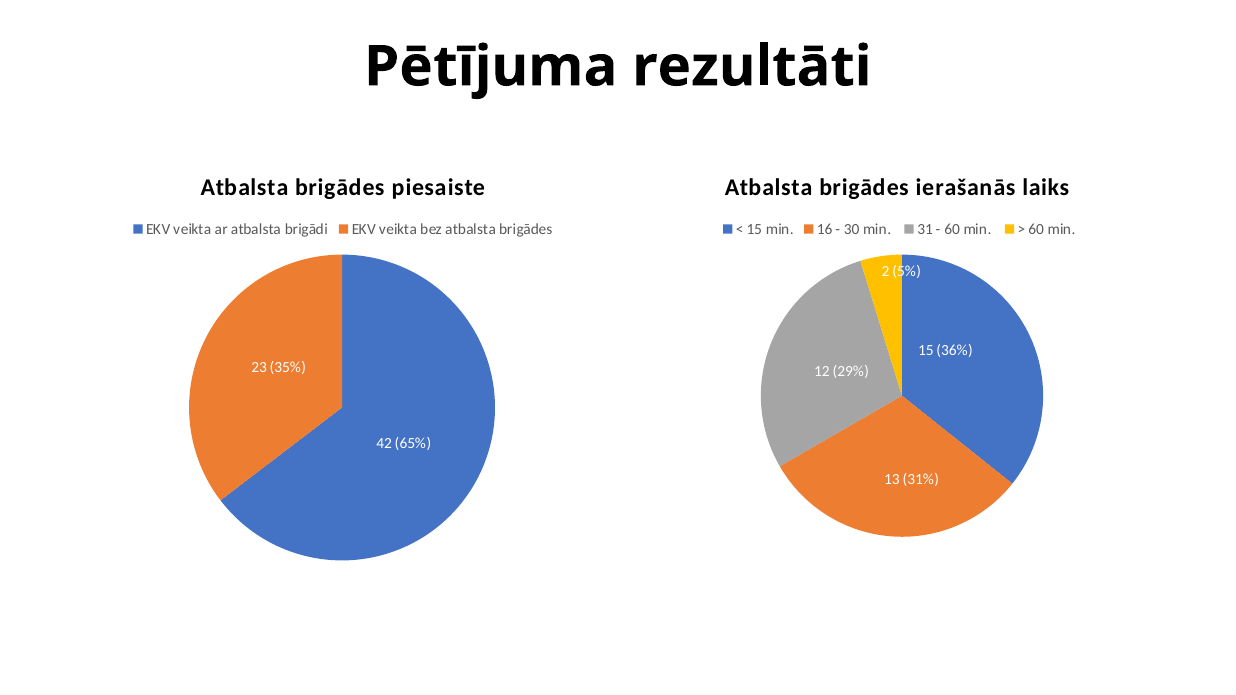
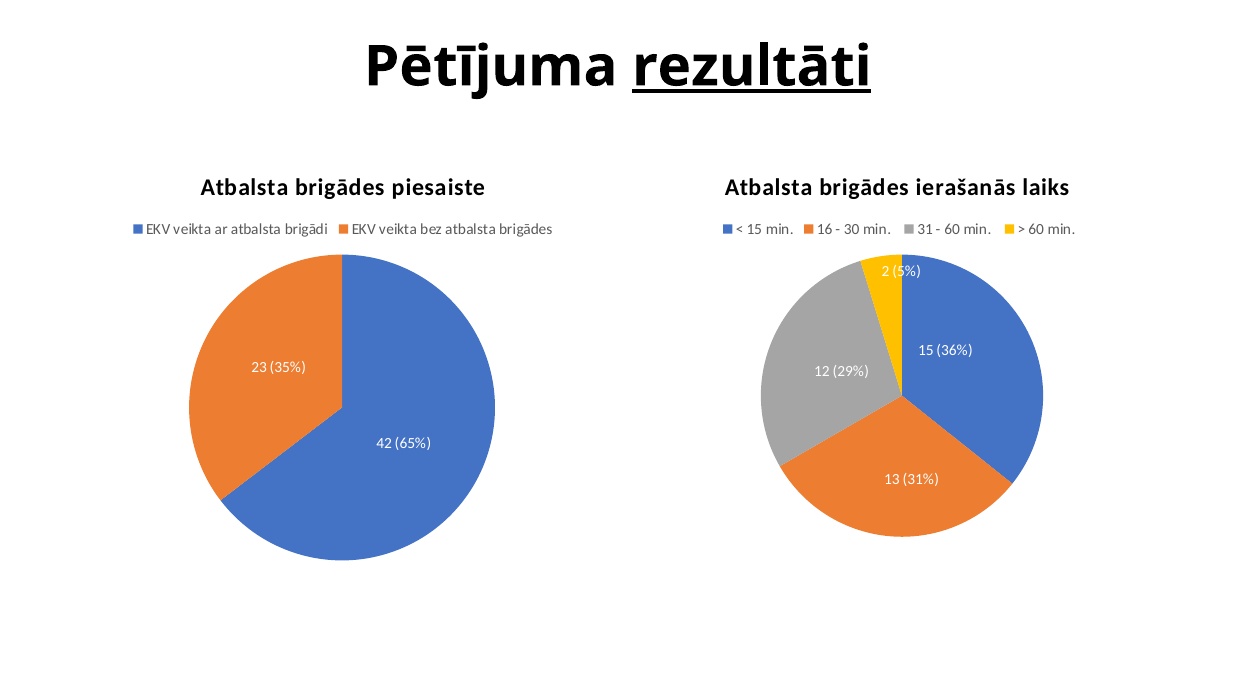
rezultāti underline: none -> present
